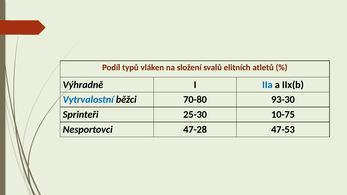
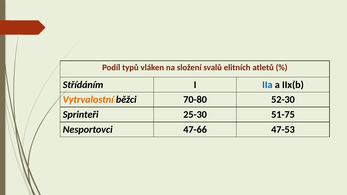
Výhradně: Výhradně -> Střídáním
Vytrvalostní colour: blue -> orange
93-30: 93-30 -> 52-30
10-75: 10-75 -> 51-75
47-28: 47-28 -> 47-66
